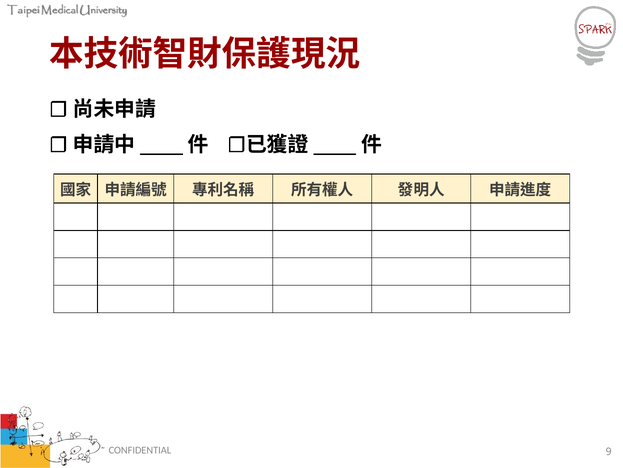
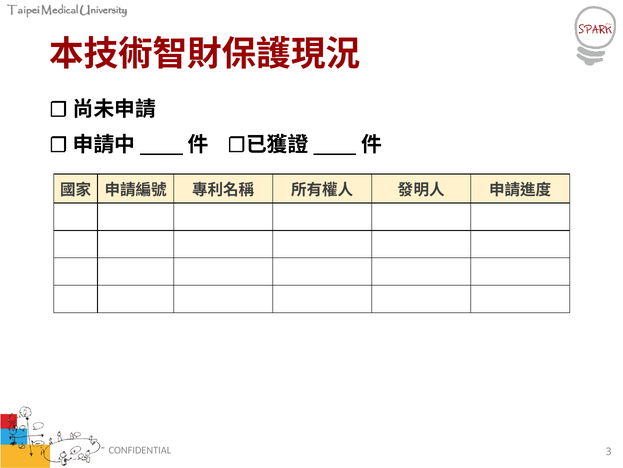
9: 9 -> 3
